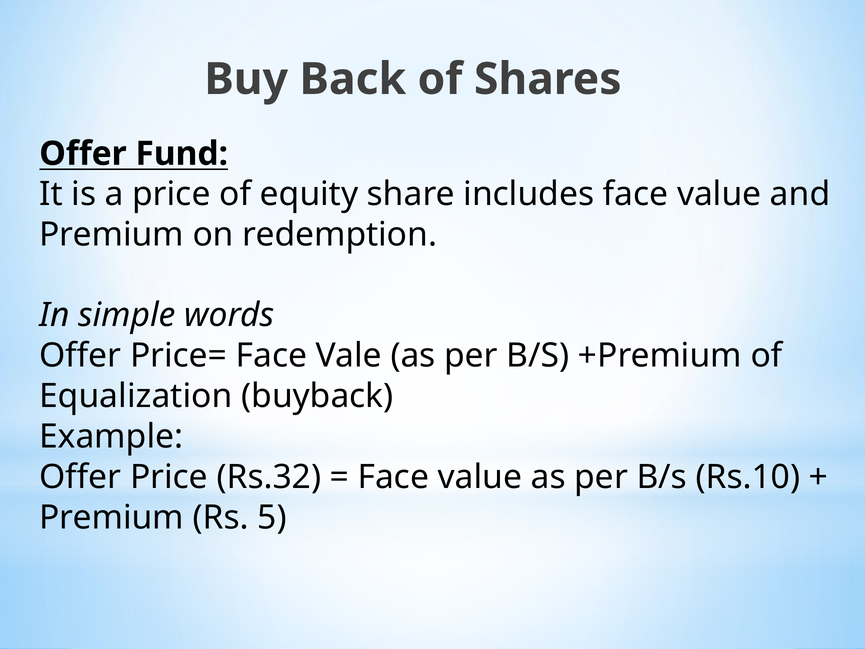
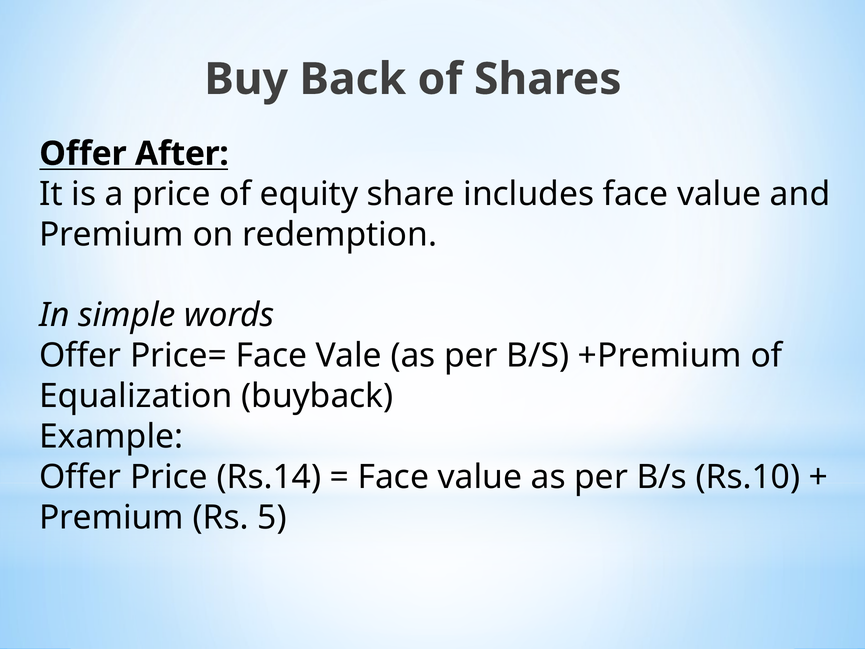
Fund: Fund -> After
Rs.32: Rs.32 -> Rs.14
